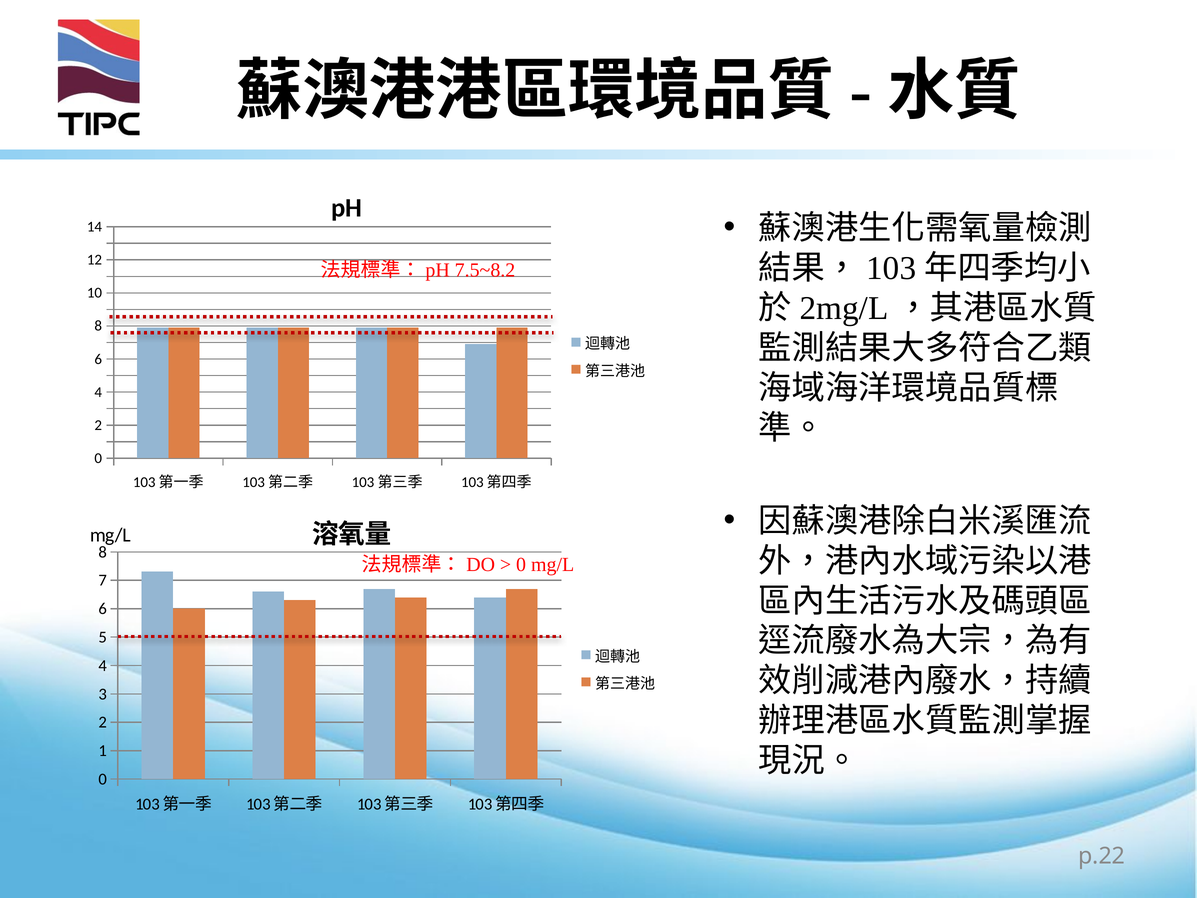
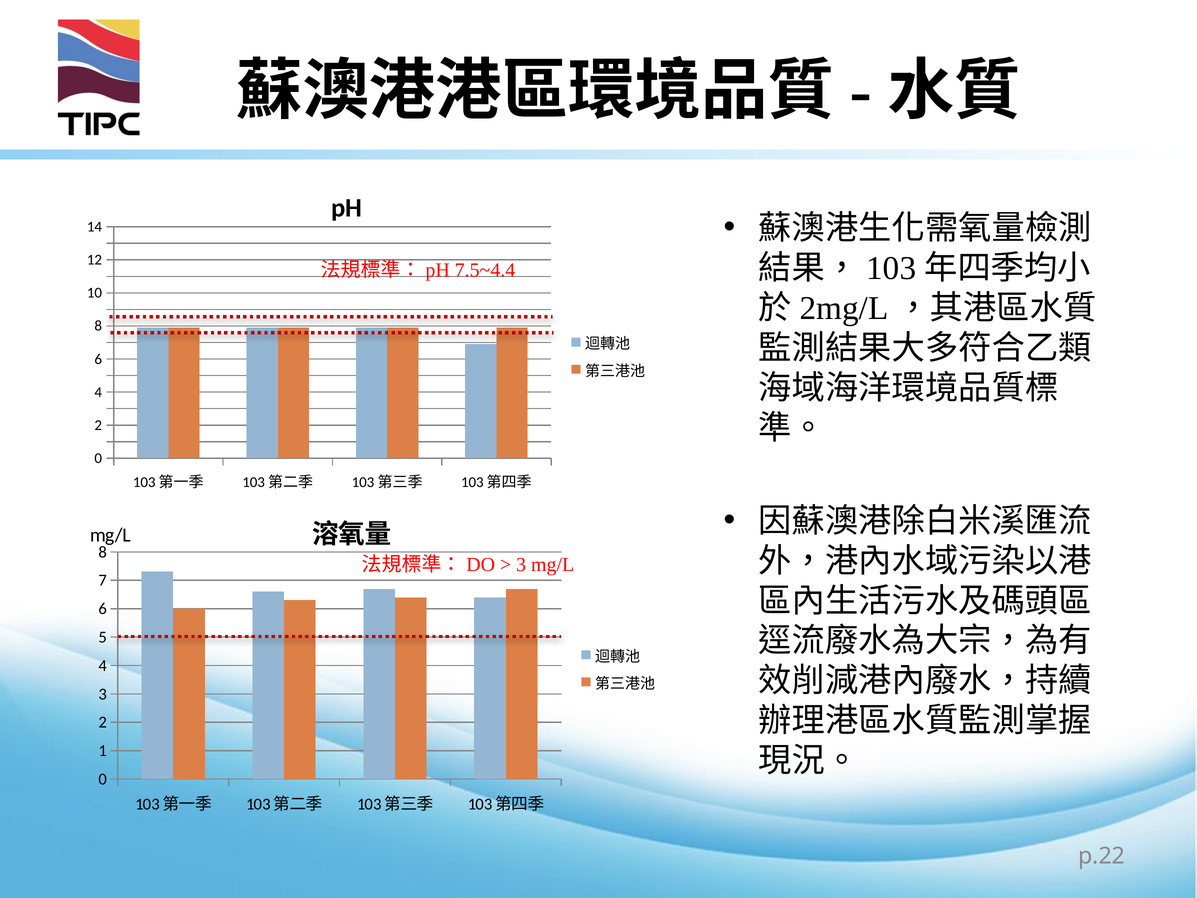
7.5~8.2: 7.5~8.2 -> 7.5~4.4
0 at (521, 564): 0 -> 3
